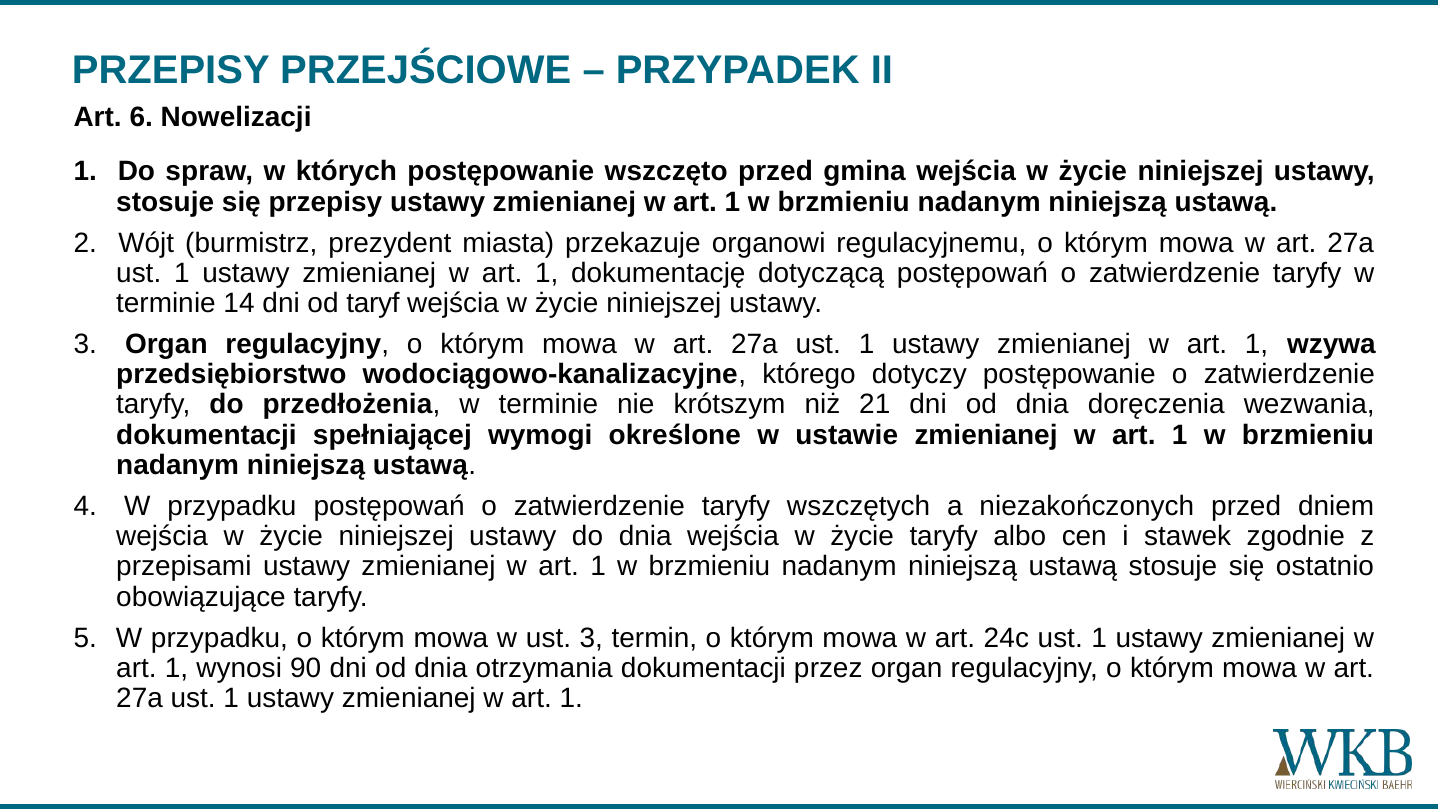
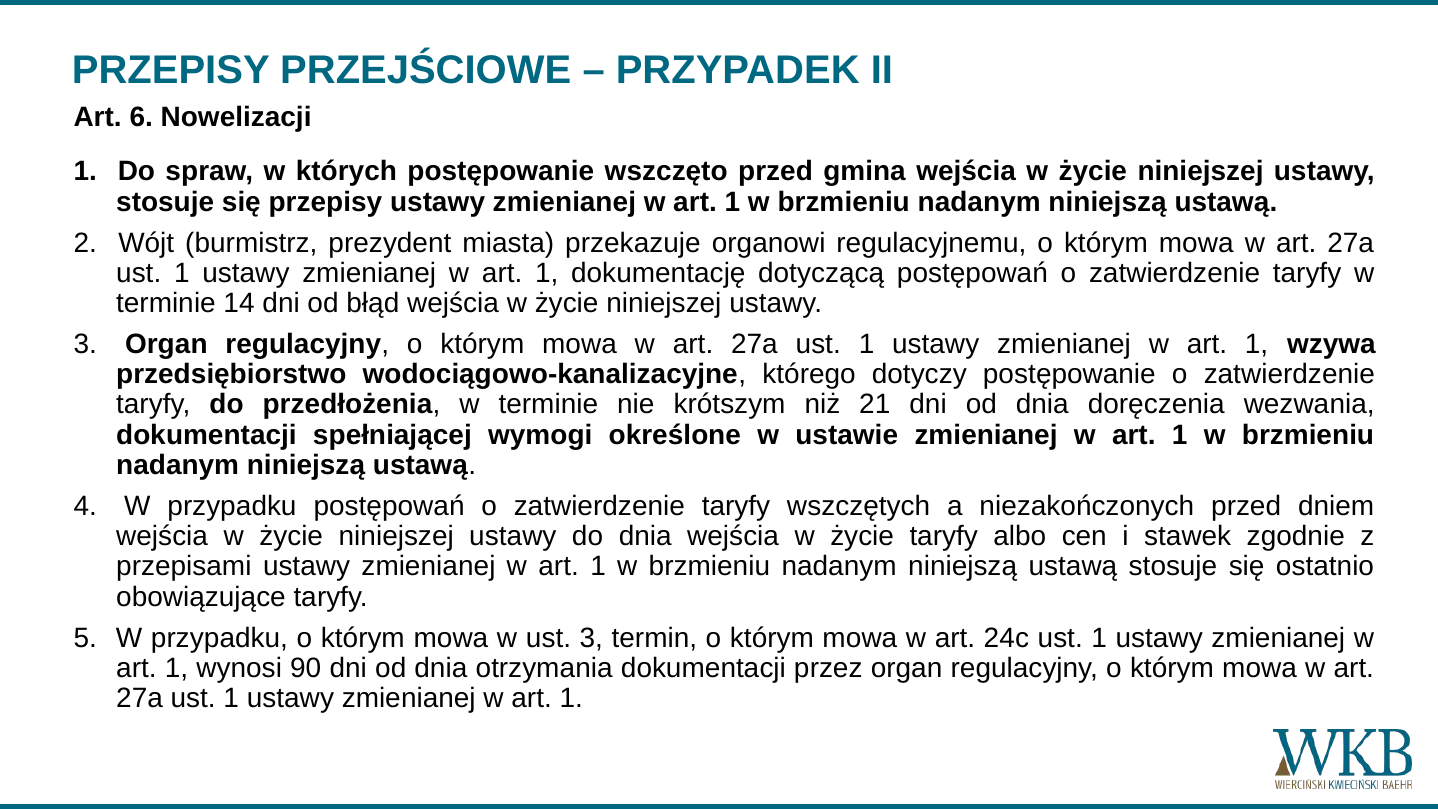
taryf: taryf -> błąd
